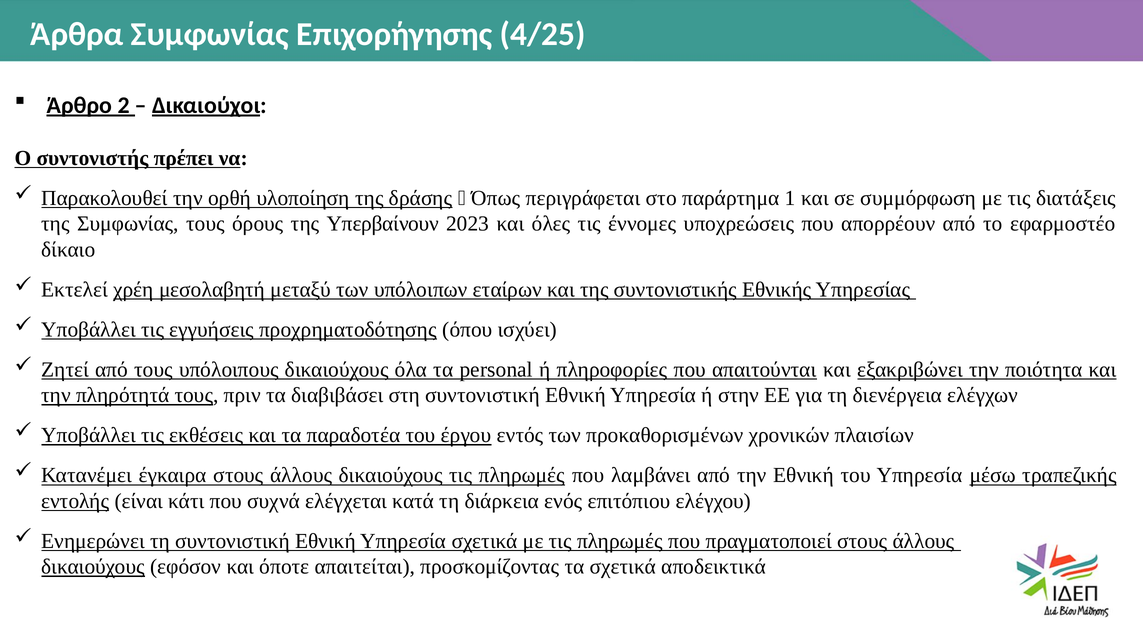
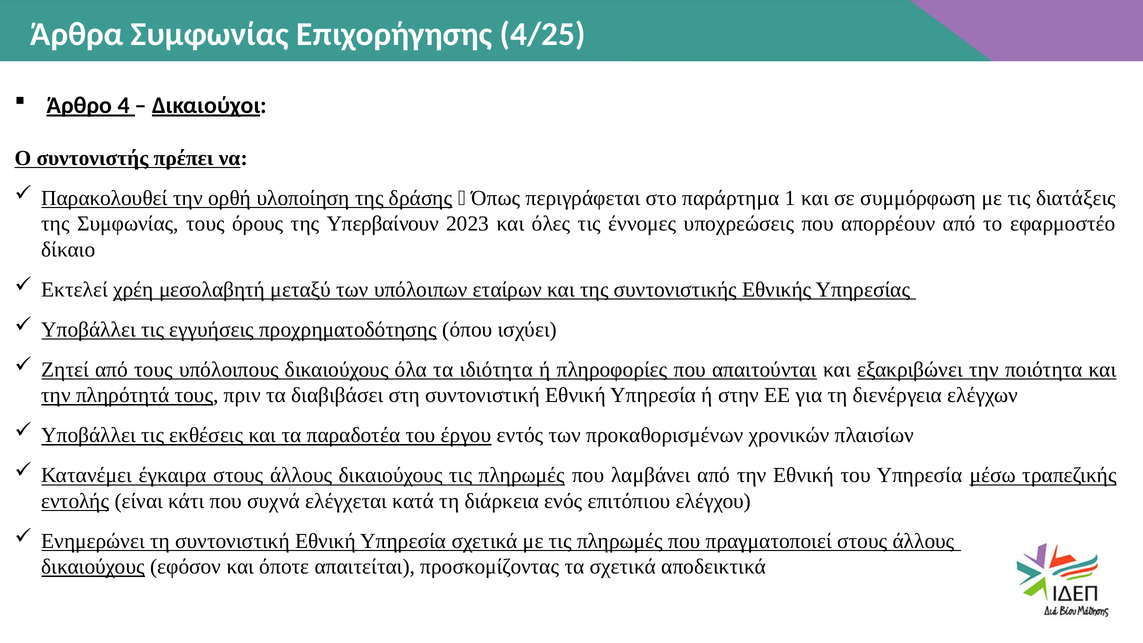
2: 2 -> 4
personal: personal -> ιδιότητα
